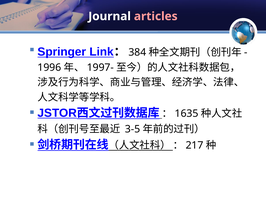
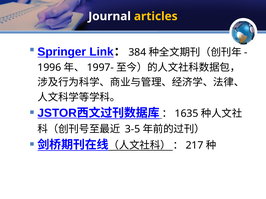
articles colour: pink -> yellow
